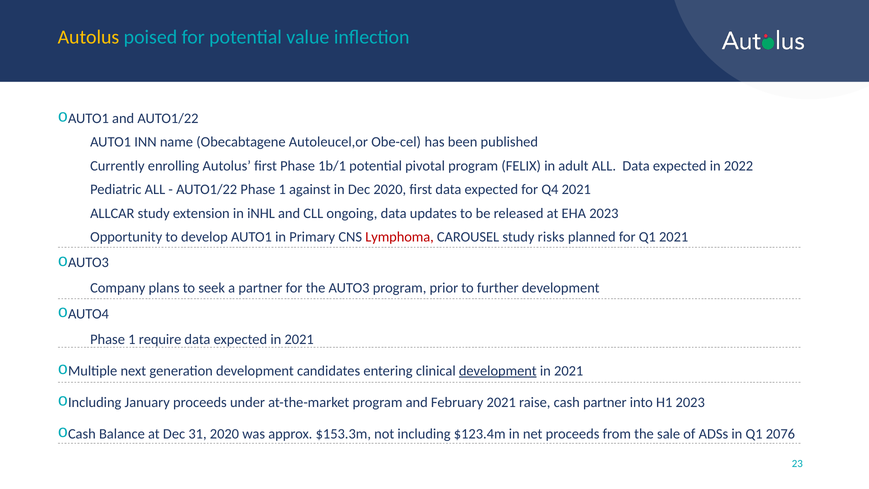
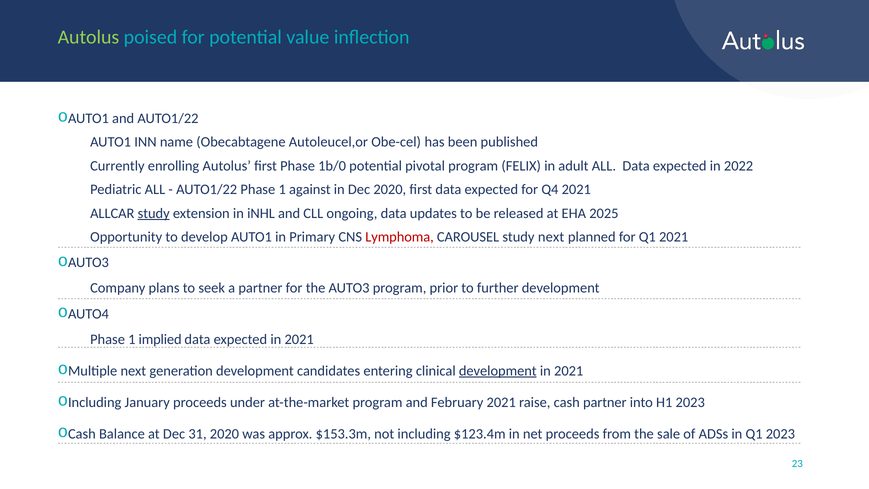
Autolus at (88, 37) colour: yellow -> light green
1b/1: 1b/1 -> 1b/0
study at (154, 213) underline: none -> present
EHA 2023: 2023 -> 2025
study risks: risks -> next
require: require -> implied
Q1 2076: 2076 -> 2023
